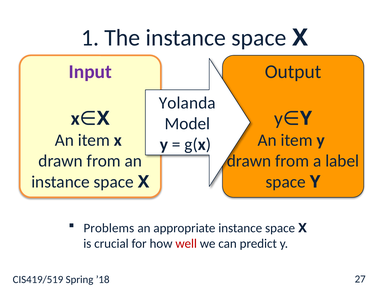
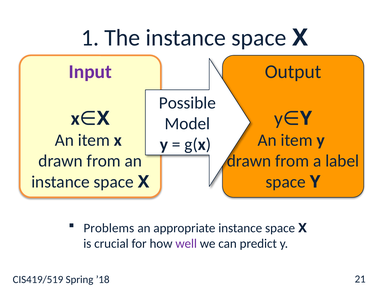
Yolanda: Yolanda -> Possible
well colour: red -> purple
27: 27 -> 21
